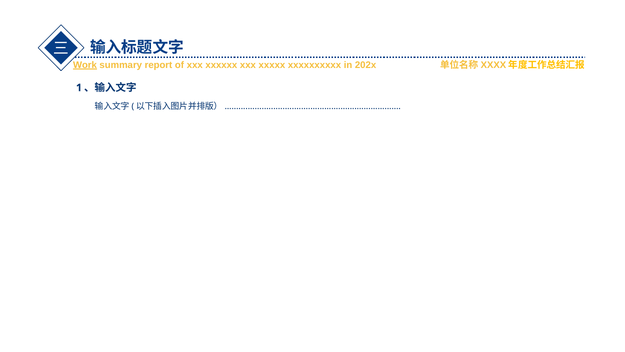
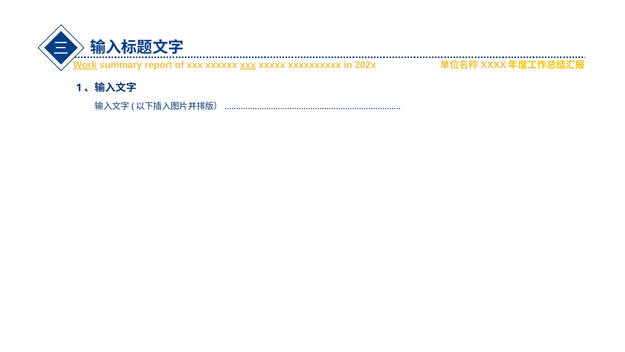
xxx at (248, 65) underline: none -> present
